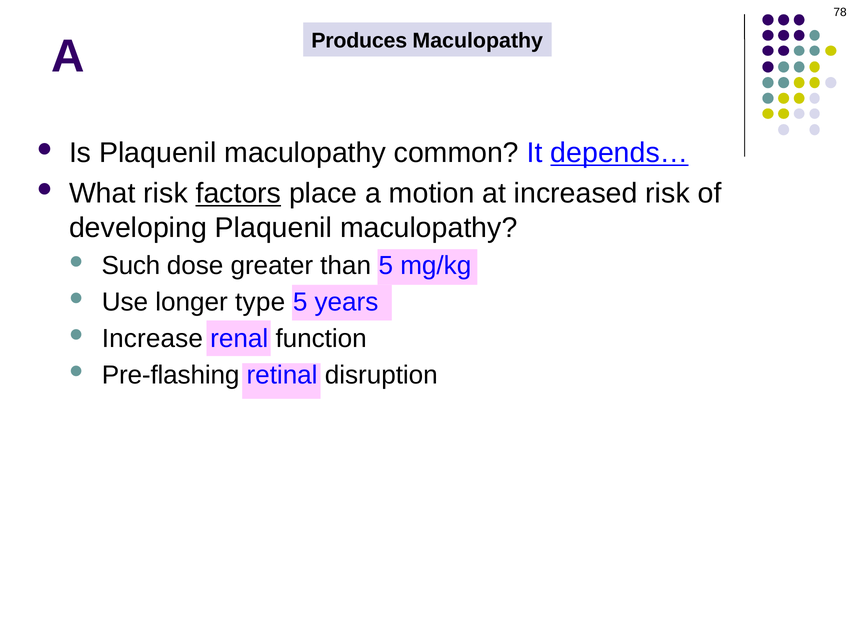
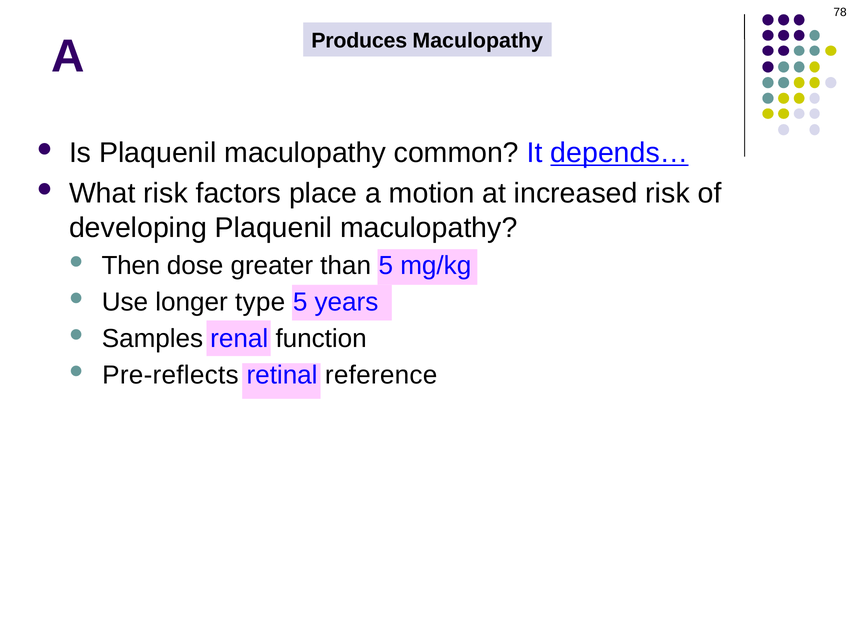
factors underline: present -> none
Such: Such -> Then
Increase: Increase -> Samples
Pre-flashing: Pre-flashing -> Pre-reflects
disruption: disruption -> reference
